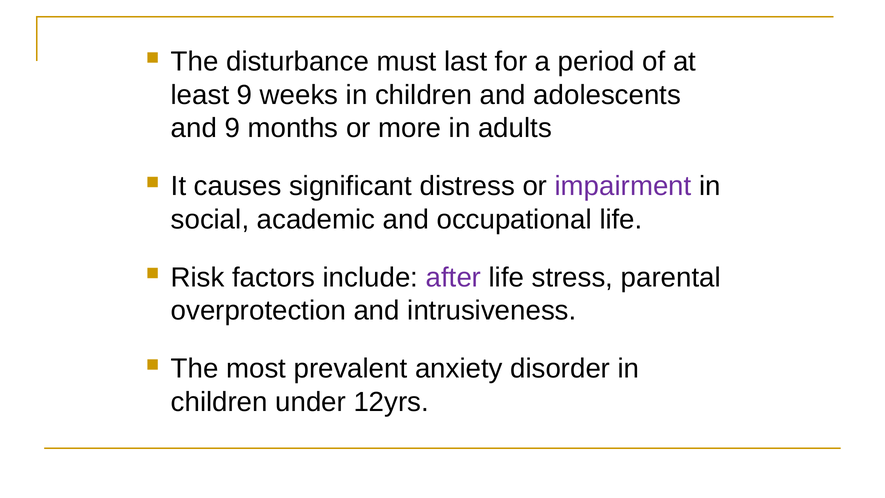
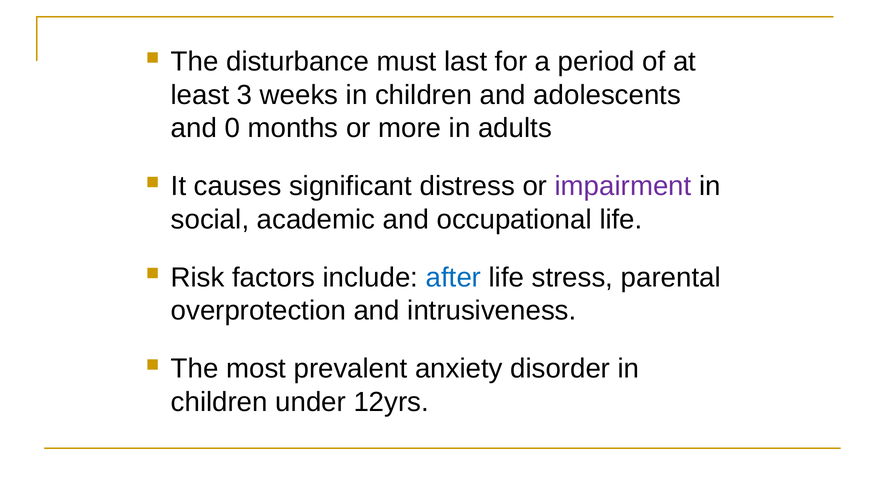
least 9: 9 -> 3
and 9: 9 -> 0
after colour: purple -> blue
